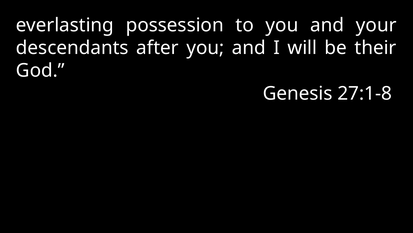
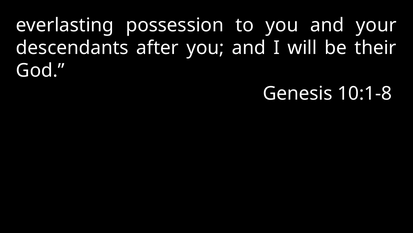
27:1-8: 27:1-8 -> 10:1-8
